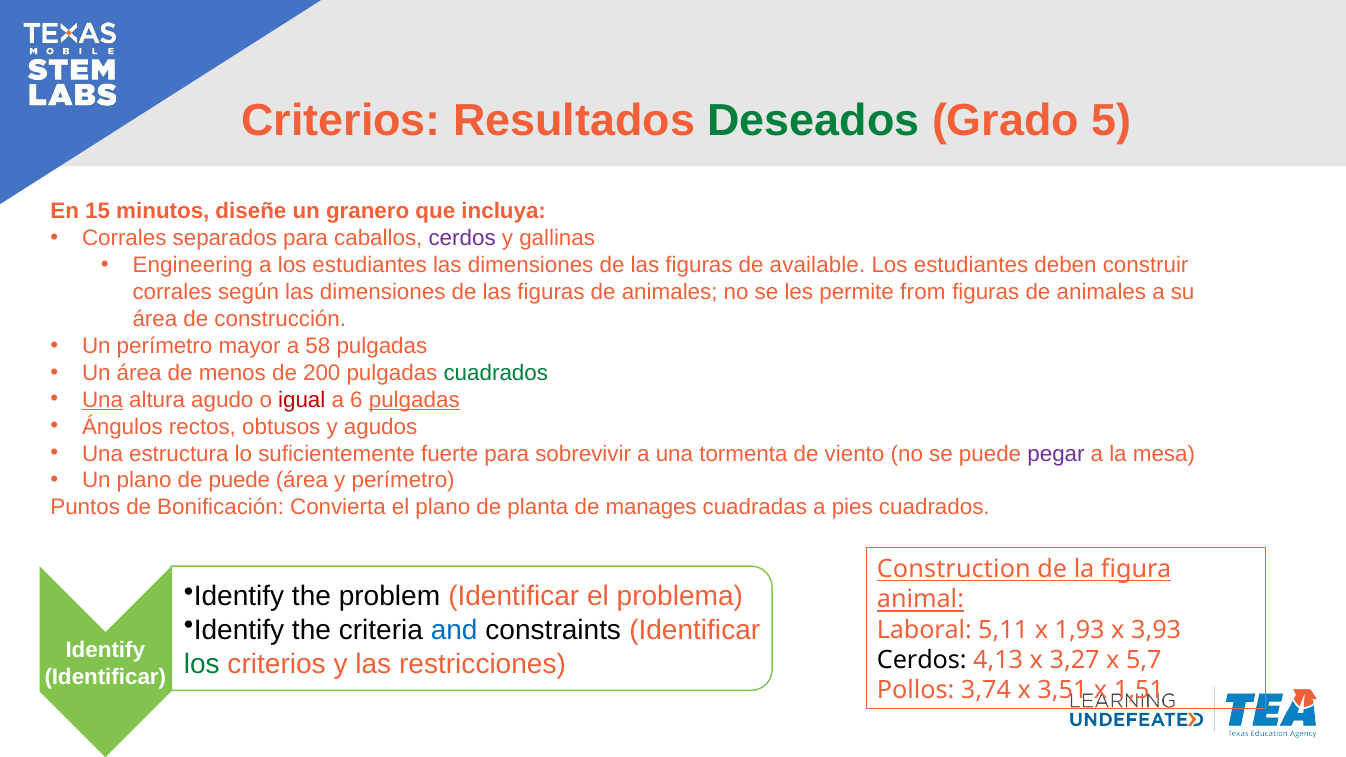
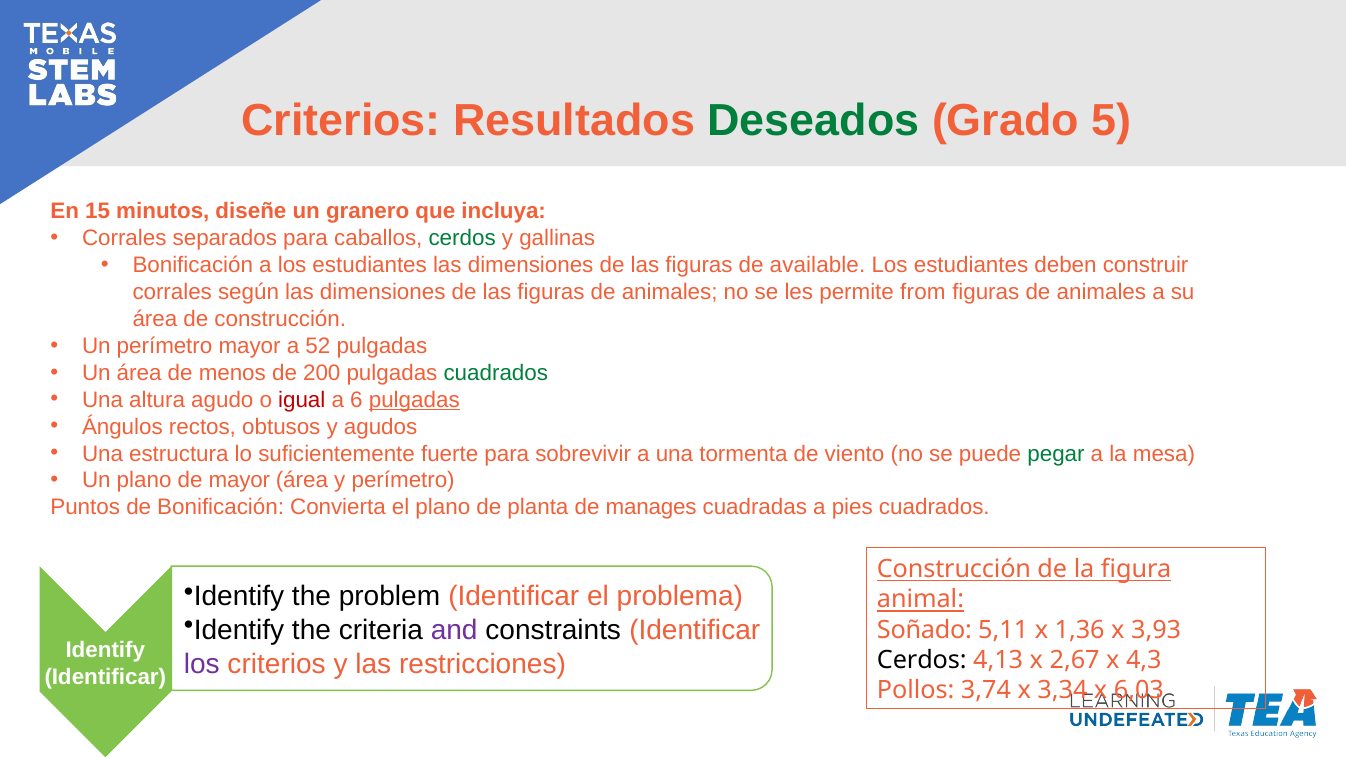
cerdos at (462, 238) colour: purple -> green
Engineering at (193, 265): Engineering -> Bonificación
58: 58 -> 52
Una at (103, 400) underline: present -> none
pegar colour: purple -> green
de puede: puede -> mayor
Construction at (954, 569): Construction -> Construcción
and colour: blue -> purple
Laboral: Laboral -> Soñado
1,93: 1,93 -> 1,36
los at (202, 664) colour: green -> purple
3,27: 3,27 -> 2,67
5,7: 5,7 -> 4,3
3,51: 3,51 -> 3,34
1,51: 1,51 -> 6,03
